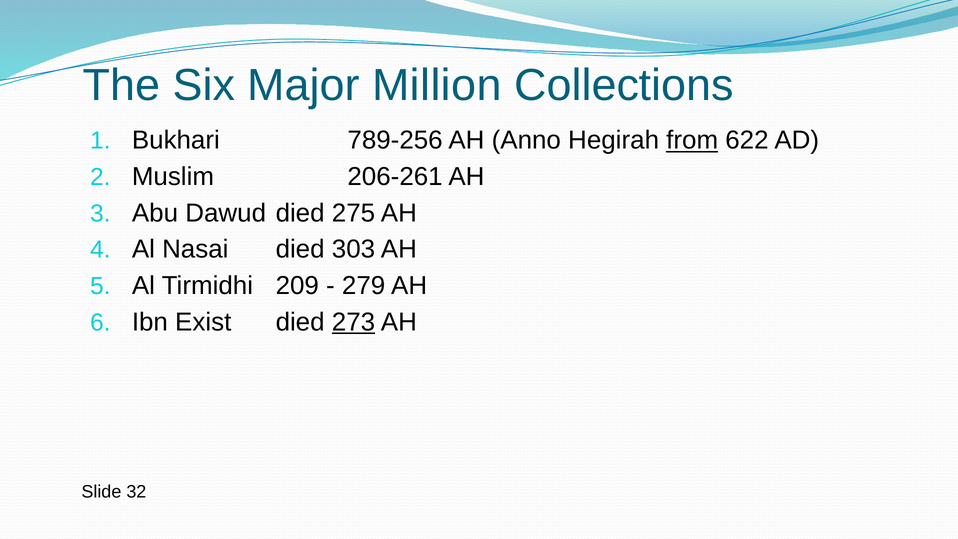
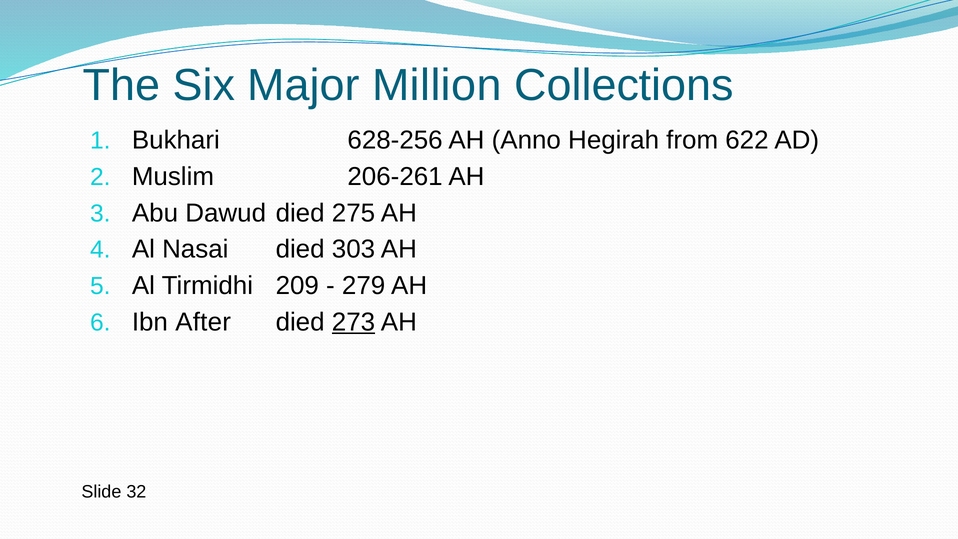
789-256: 789-256 -> 628-256
from underline: present -> none
Exist: Exist -> After
